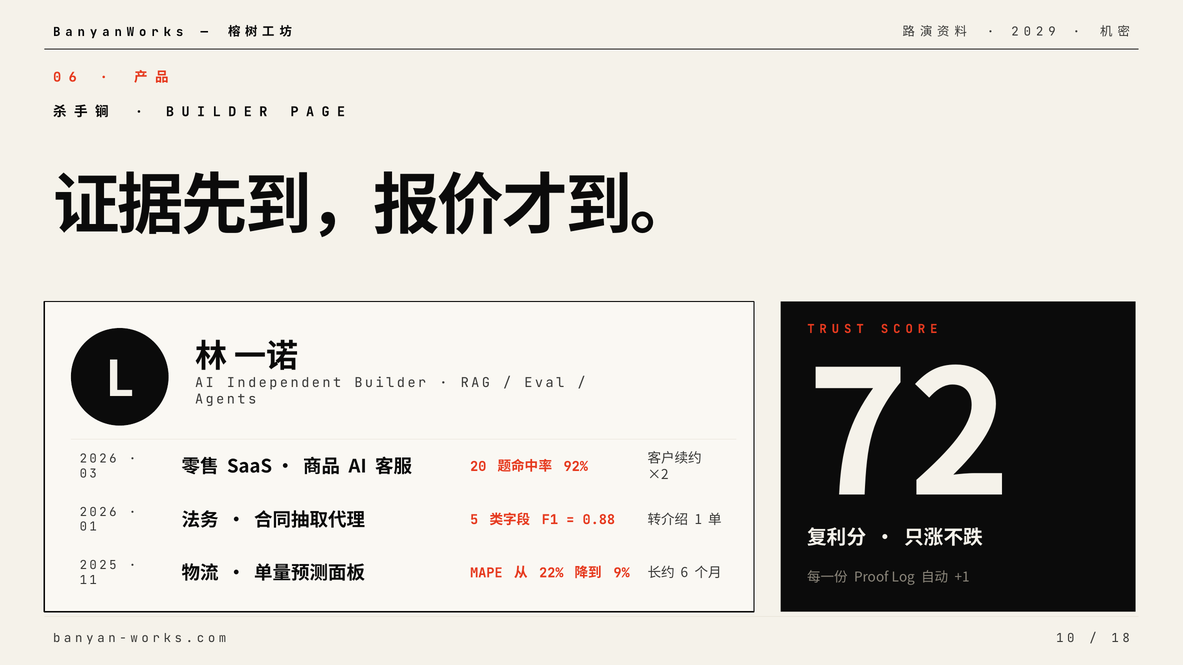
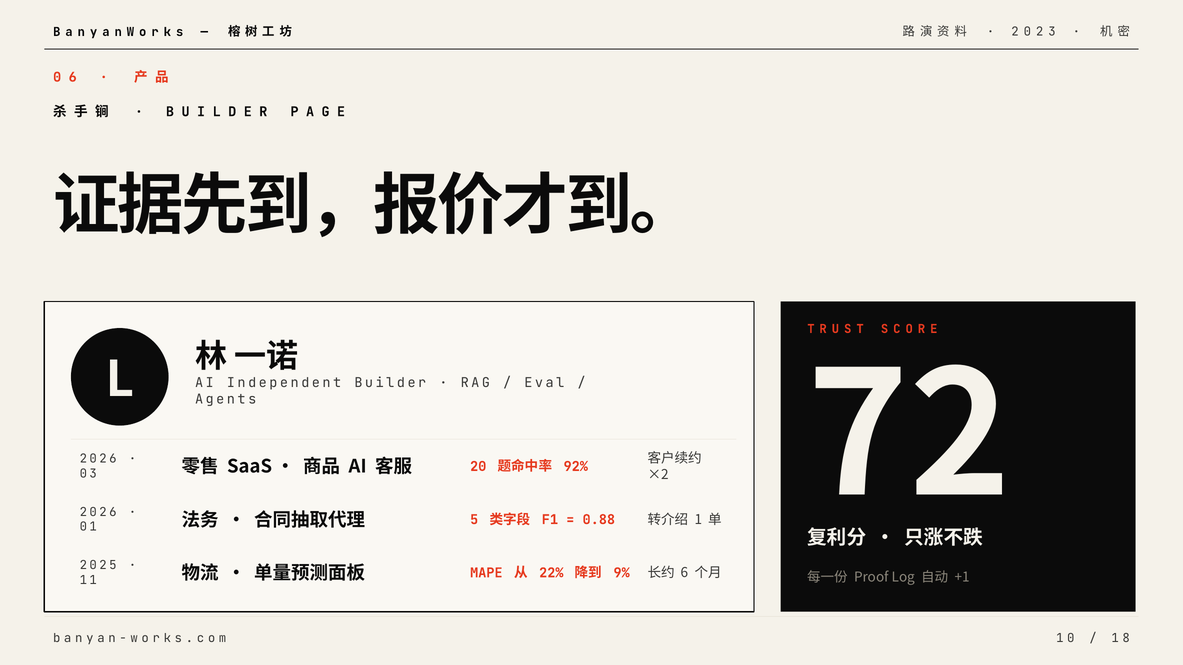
9: 9 -> 3
